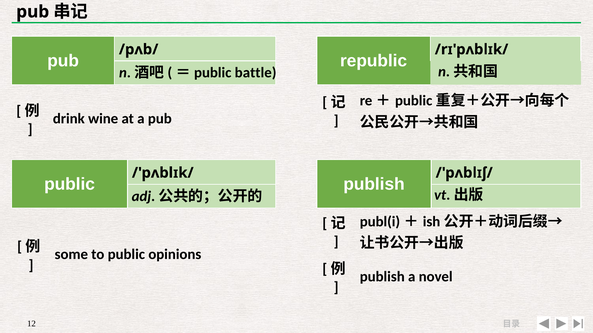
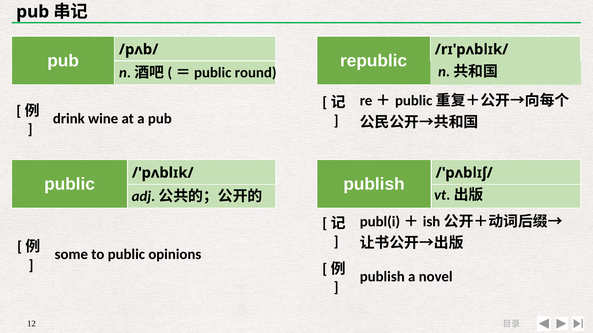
battle: battle -> round
